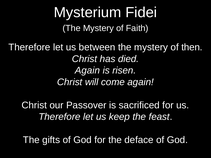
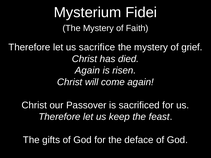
between: between -> sacrifice
then: then -> grief
